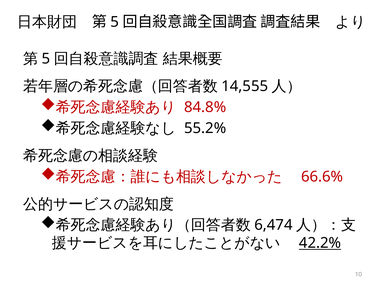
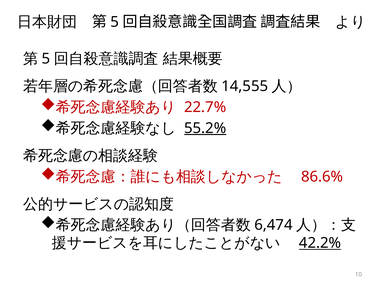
84.8%: 84.8% -> 22.7%
55.2% underline: none -> present
66.6%: 66.6% -> 86.6%
